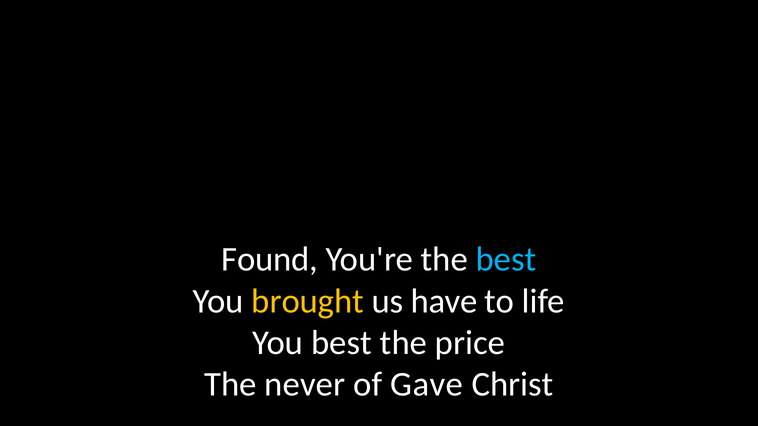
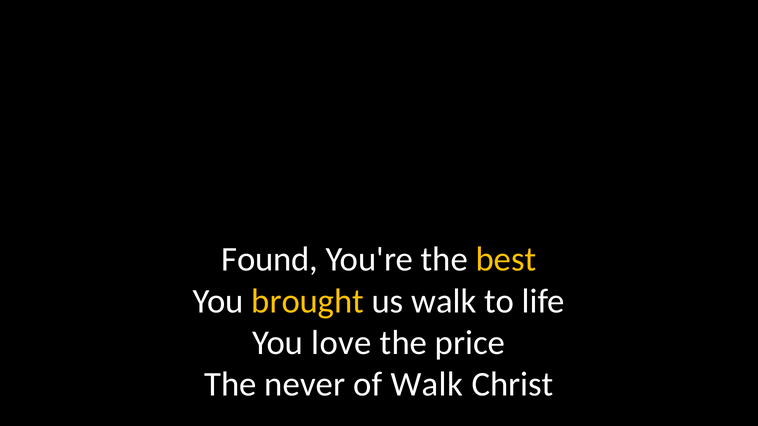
best at (506, 260) colour: light blue -> yellow
us have: have -> walk
You best: best -> love
of Gave: Gave -> Walk
